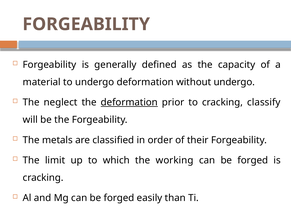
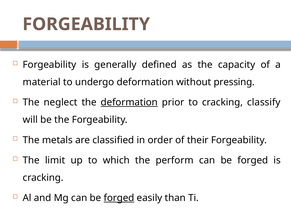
without undergo: undergo -> pressing
working: working -> perform
forged at (119, 198) underline: none -> present
